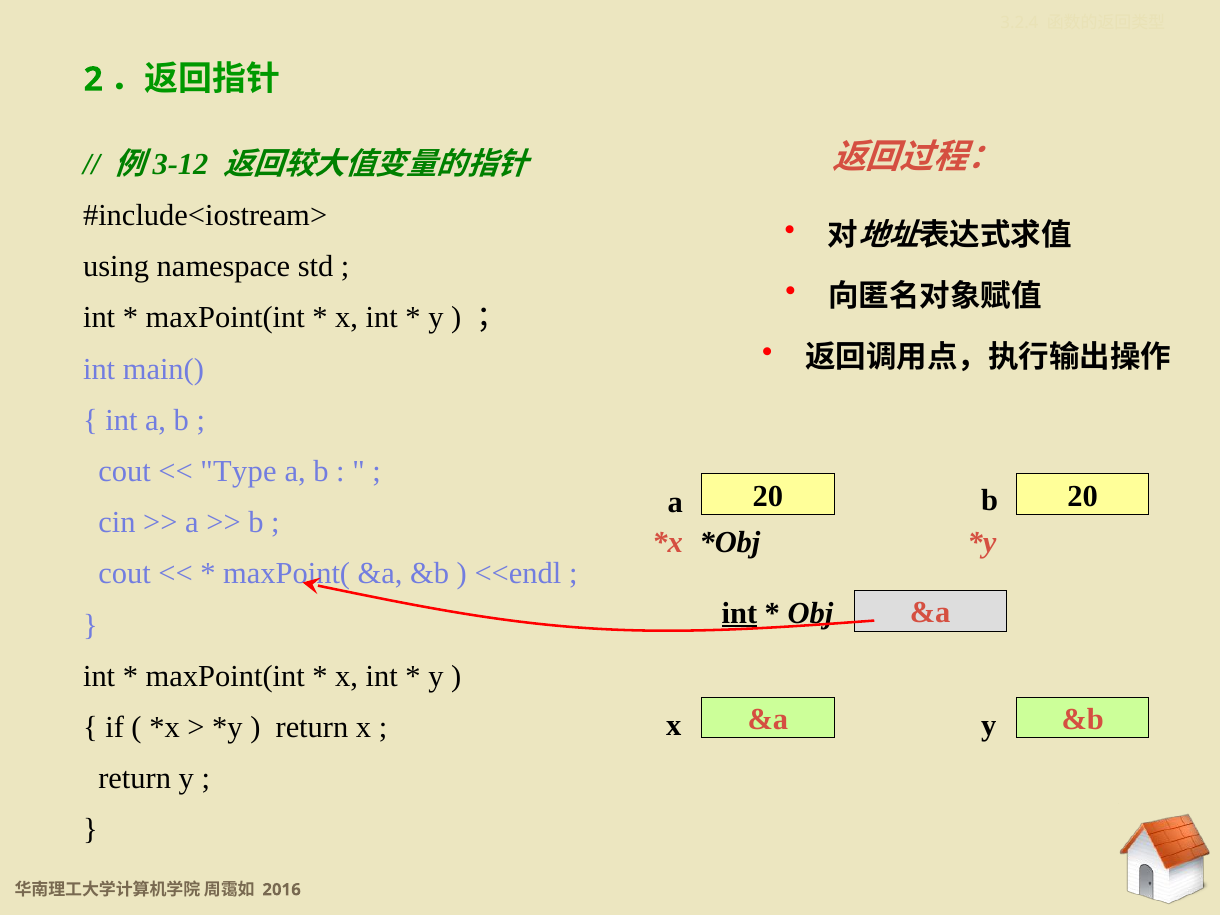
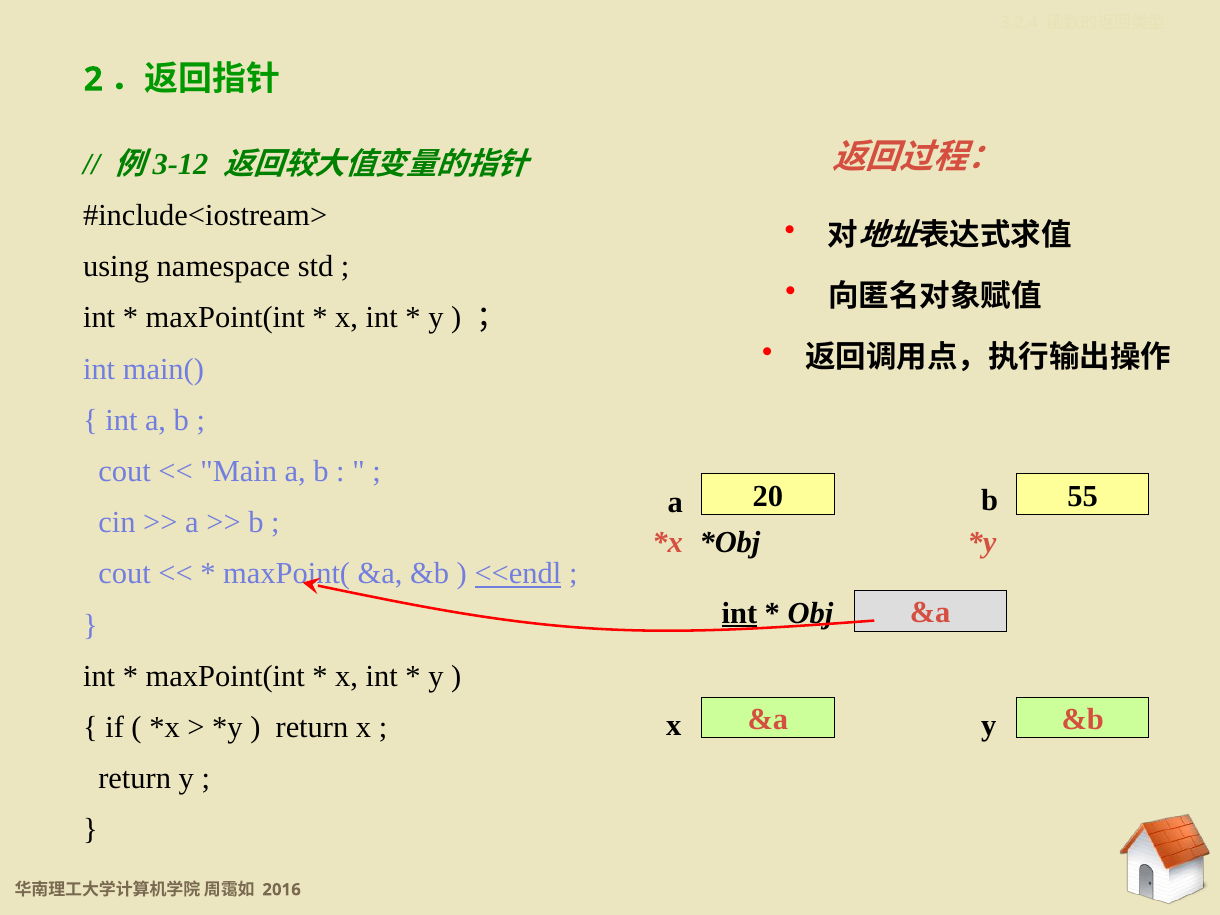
Type: Type -> Main
20 20: 20 -> 55
<<endl underline: none -> present
